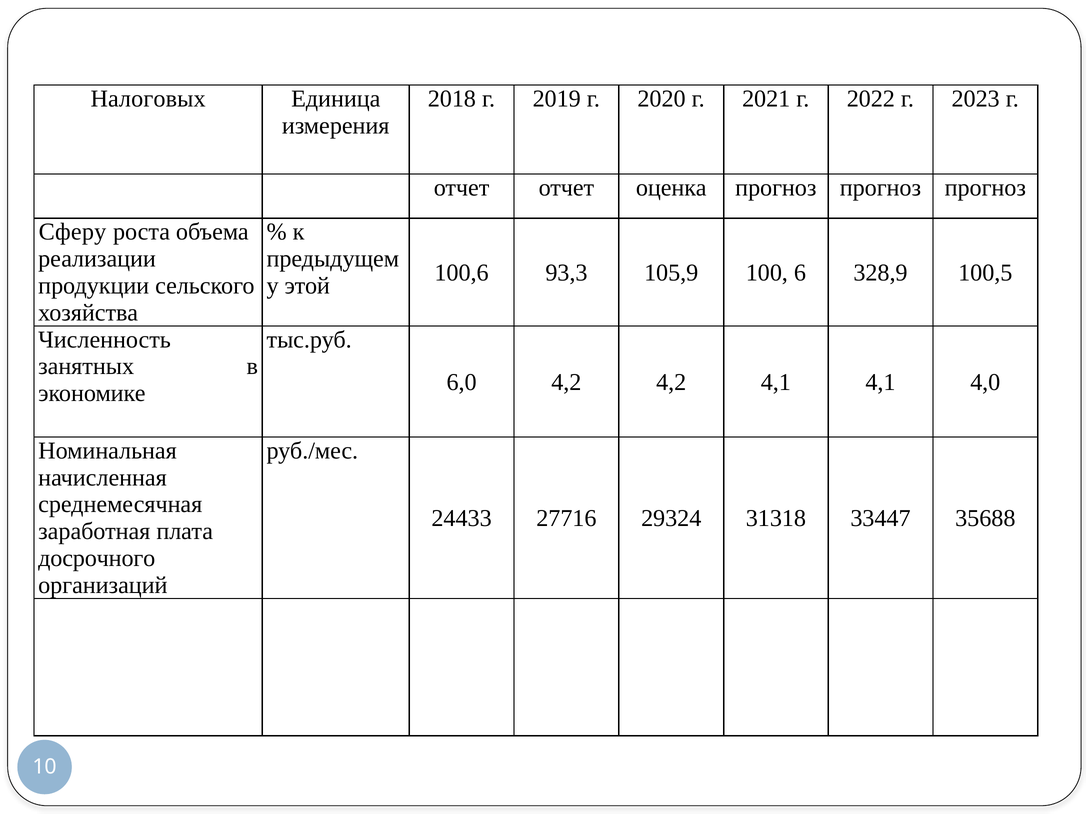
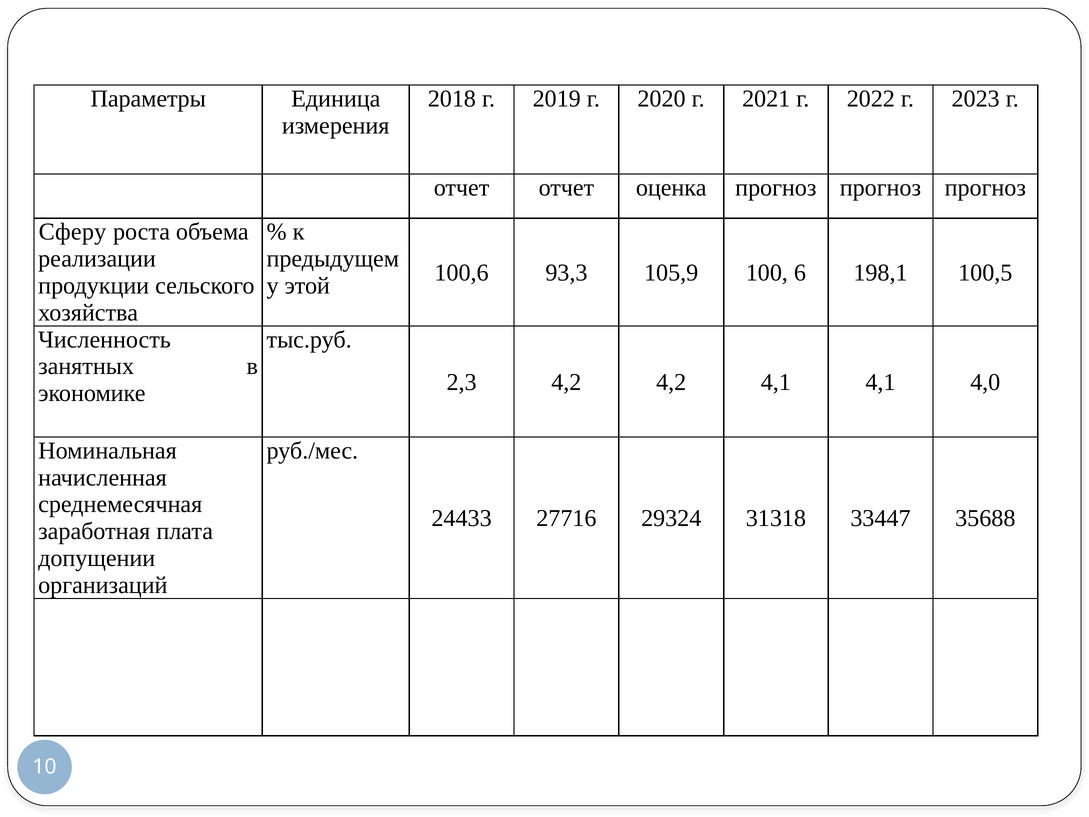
Налоговых: Налоговых -> Параметры
328,9: 328,9 -> 198,1
6,0: 6,0 -> 2,3
досрочного: досрочного -> допущении
